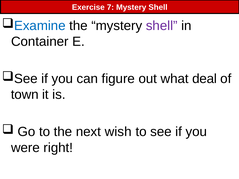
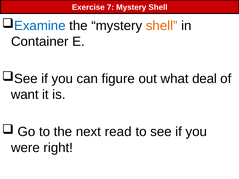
shell at (162, 26) colour: purple -> orange
town: town -> want
wish: wish -> read
